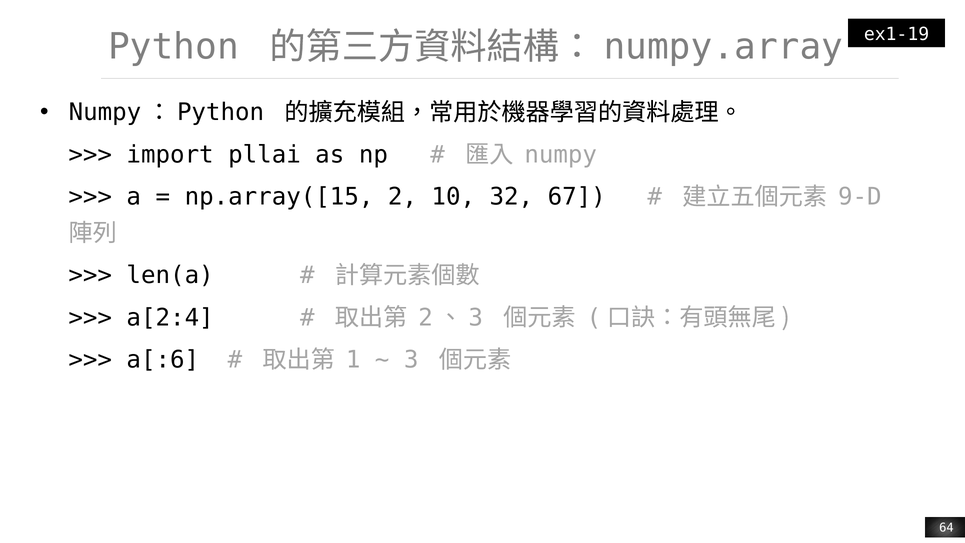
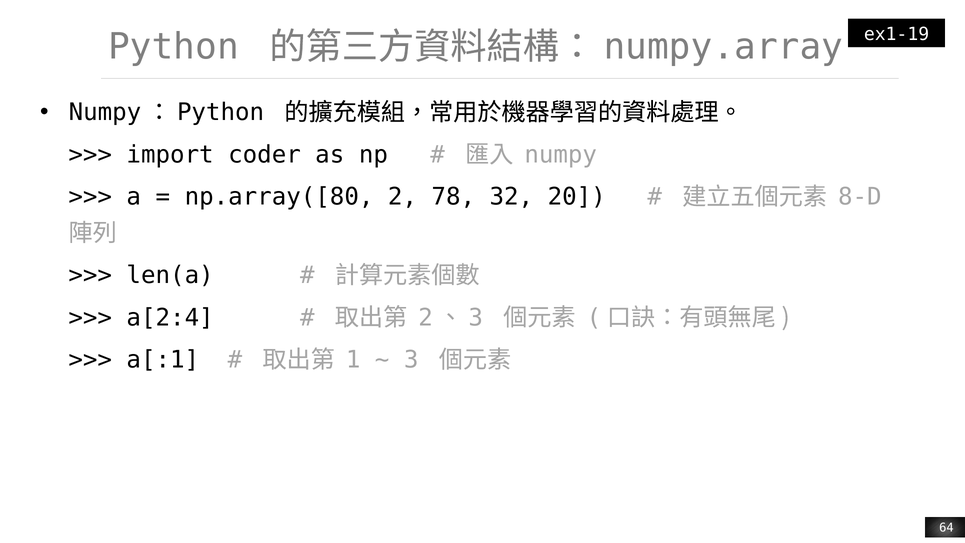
pllai: pllai -> coder
np.array([15: np.array([15 -> np.array([80
10: 10 -> 78
67: 67 -> 20
9-D: 9-D -> 8-D
a[:6: a[:6 -> a[:1
